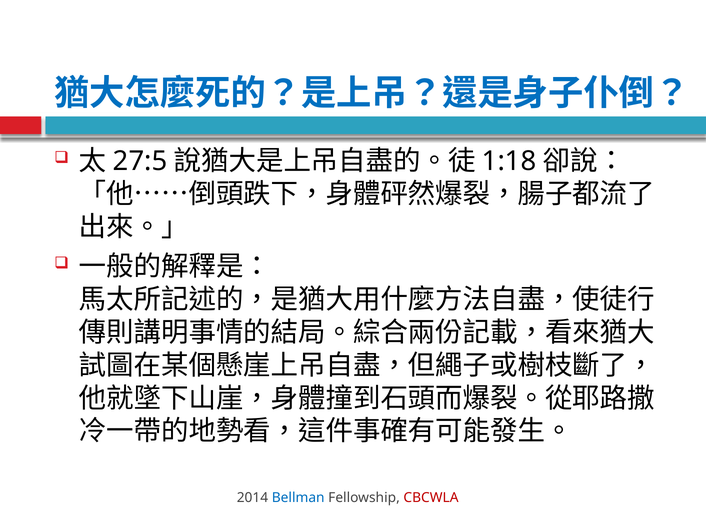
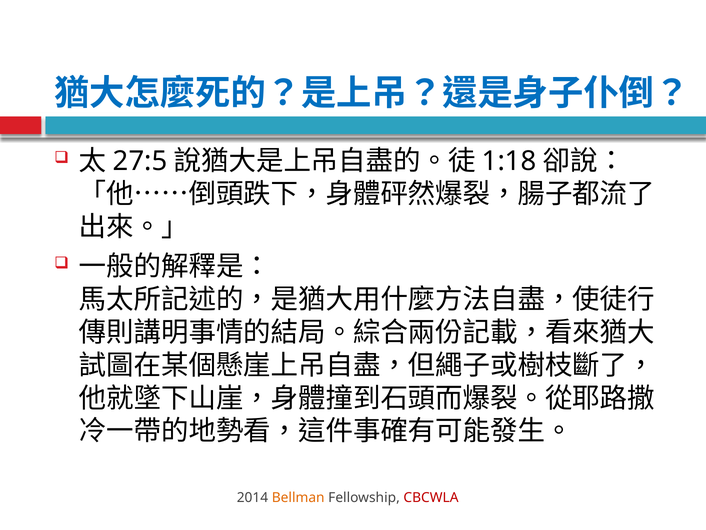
Bellman colour: blue -> orange
